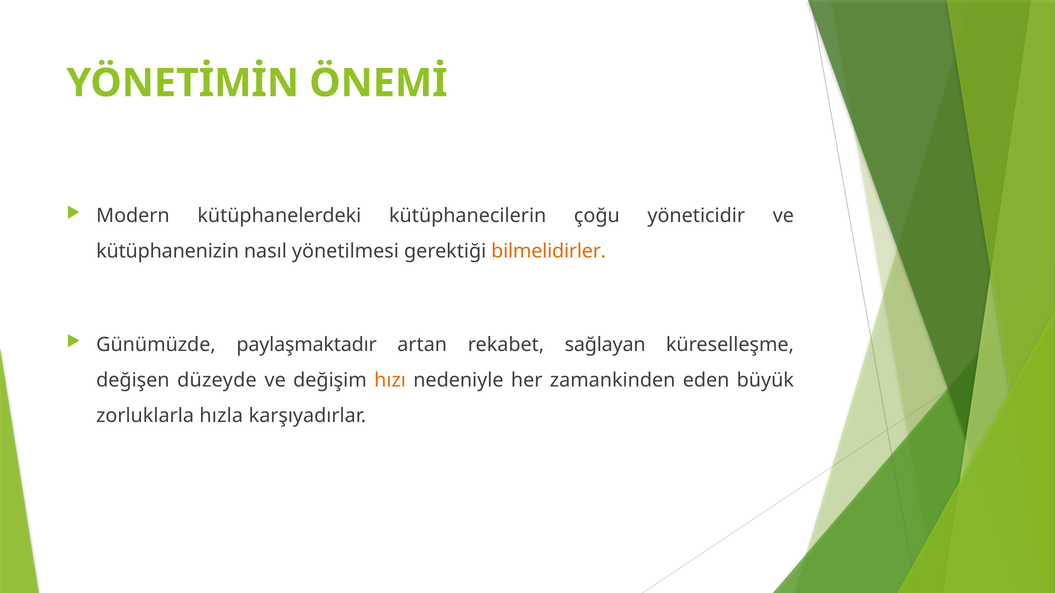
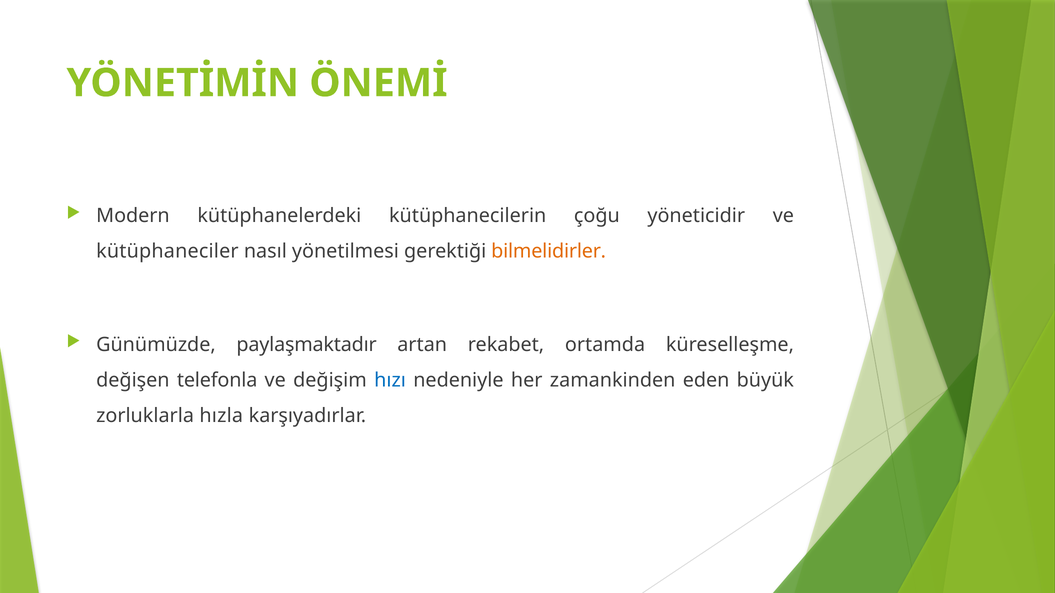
kütüphanenizin: kütüphanenizin -> kütüphaneciler
sağlayan: sağlayan -> ortamda
düzeyde: düzeyde -> telefonla
hızı colour: orange -> blue
